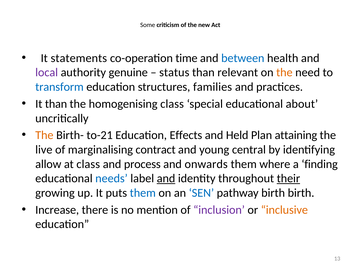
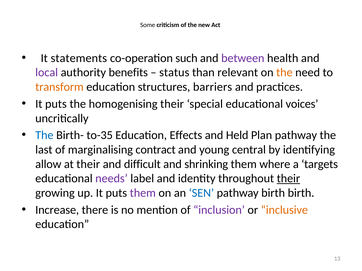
time: time -> such
between colour: blue -> purple
genuine: genuine -> benefits
transform colour: blue -> orange
families: families -> barriers
than at (56, 104): than -> puts
homogenising class: class -> their
about: about -> voices
The at (44, 135) colour: orange -> blue
to-21: to-21 -> to-35
Plan attaining: attaining -> pathway
live: live -> last
at class: class -> their
process: process -> difficult
onwards: onwards -> shrinking
finding: finding -> targets
needs colour: blue -> purple
and at (166, 179) underline: present -> none
them at (143, 193) colour: blue -> purple
